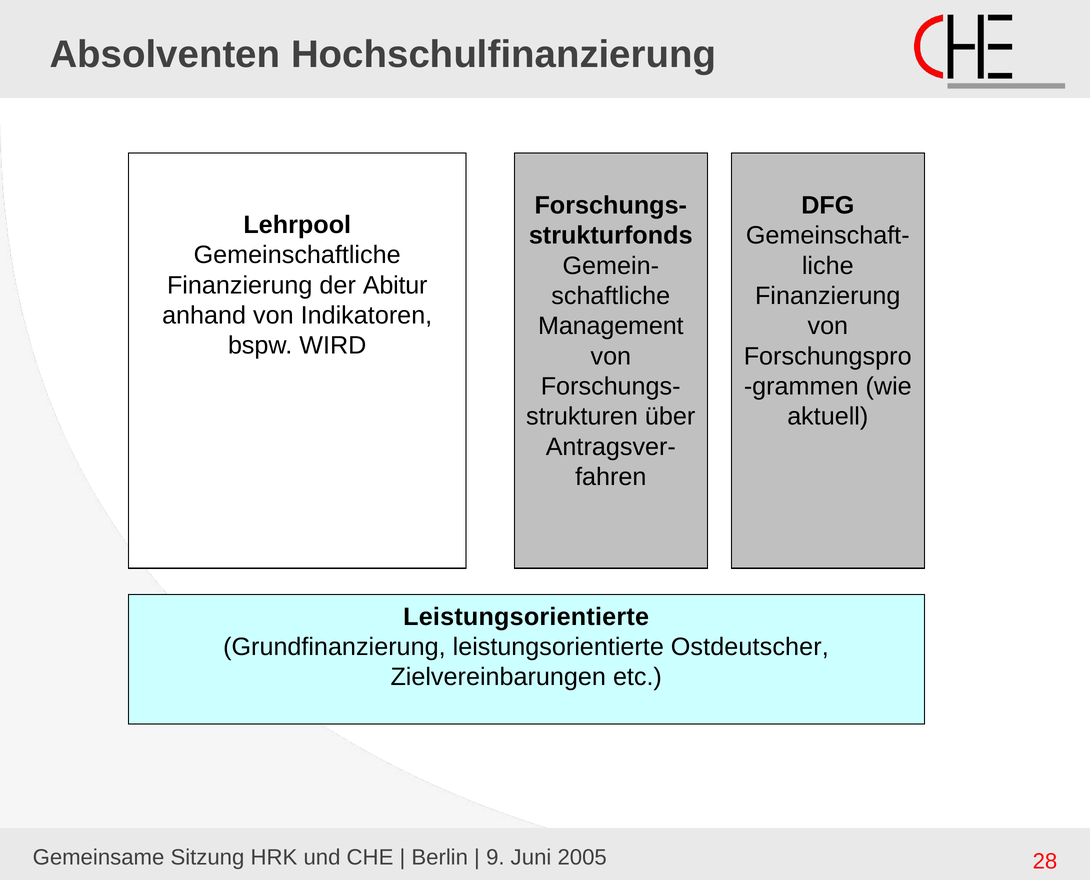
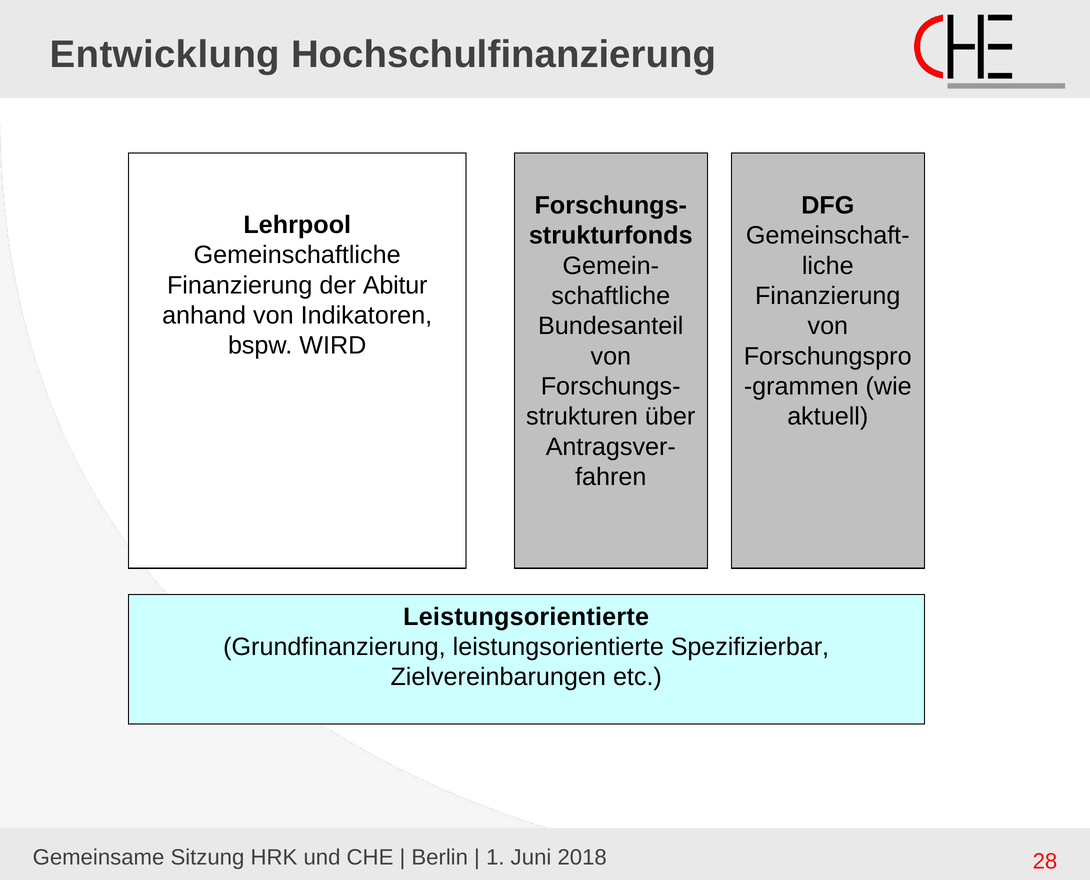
Absolventen: Absolventen -> Entwicklung
Management: Management -> Bundesanteil
Ostdeutscher: Ostdeutscher -> Spezifizierbar
9: 9 -> 1
2005: 2005 -> 2018
